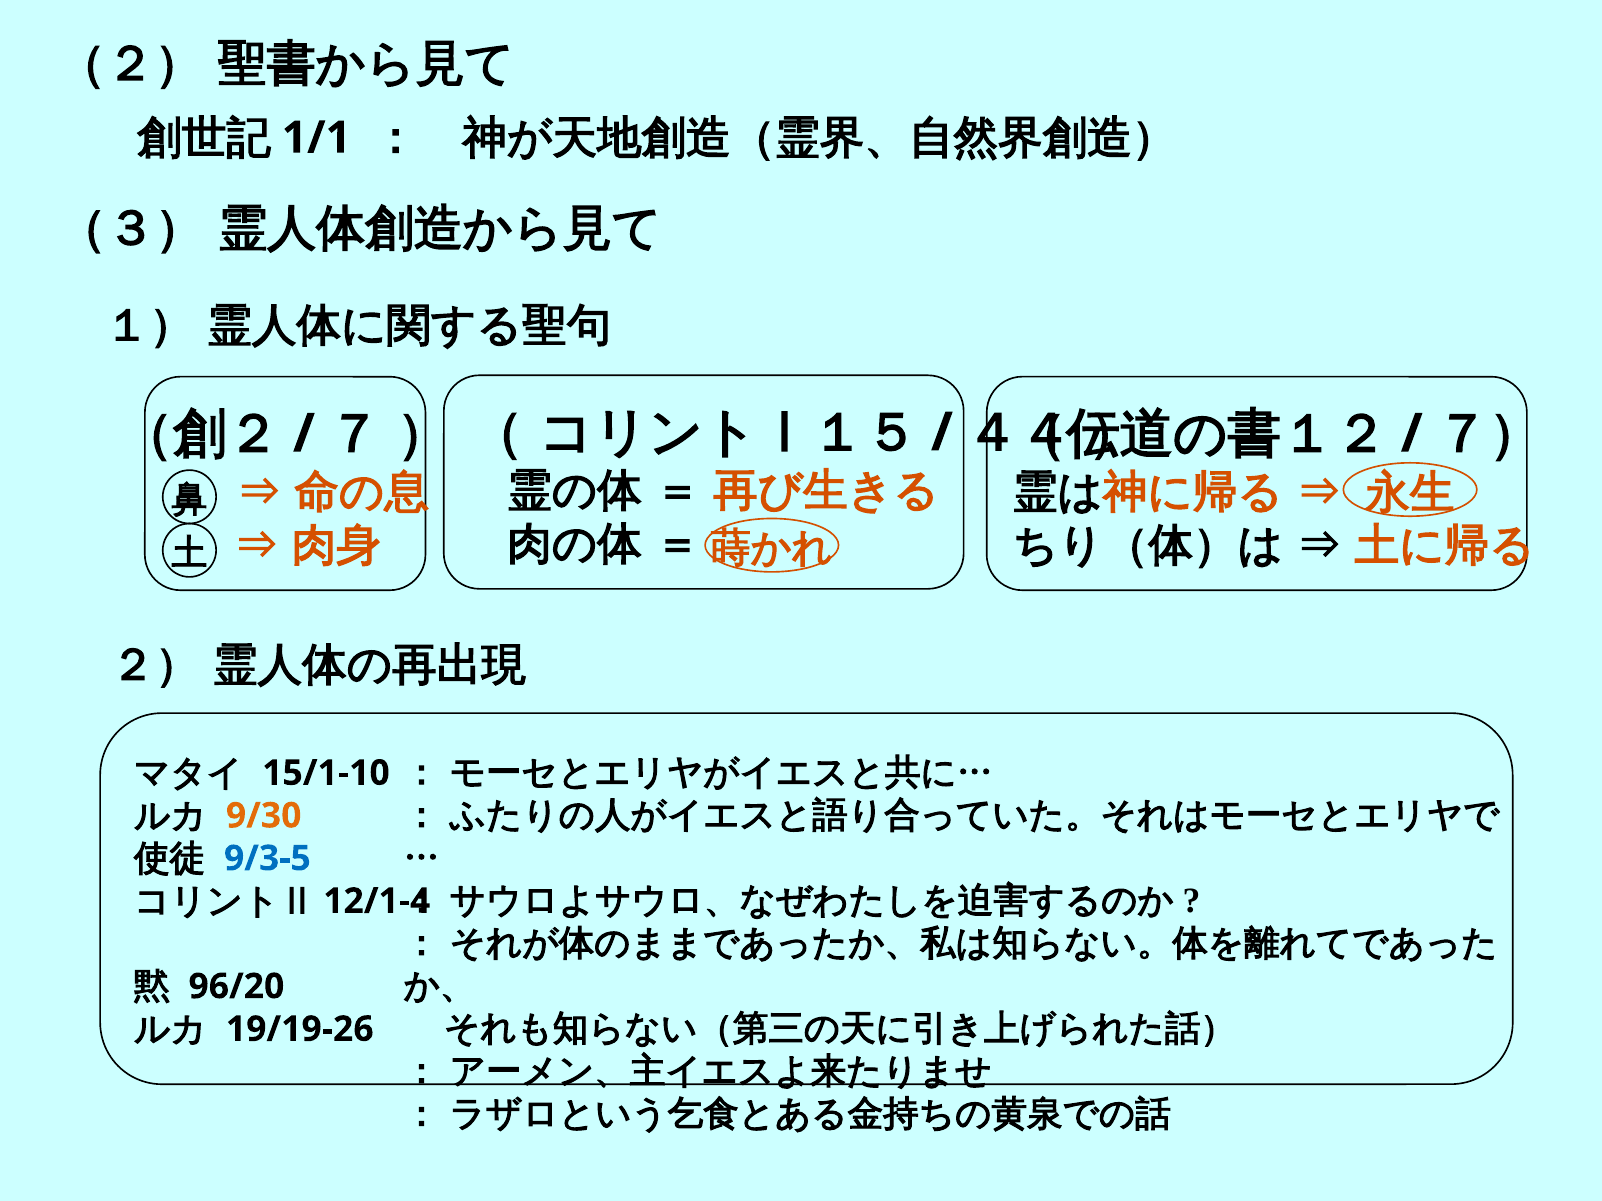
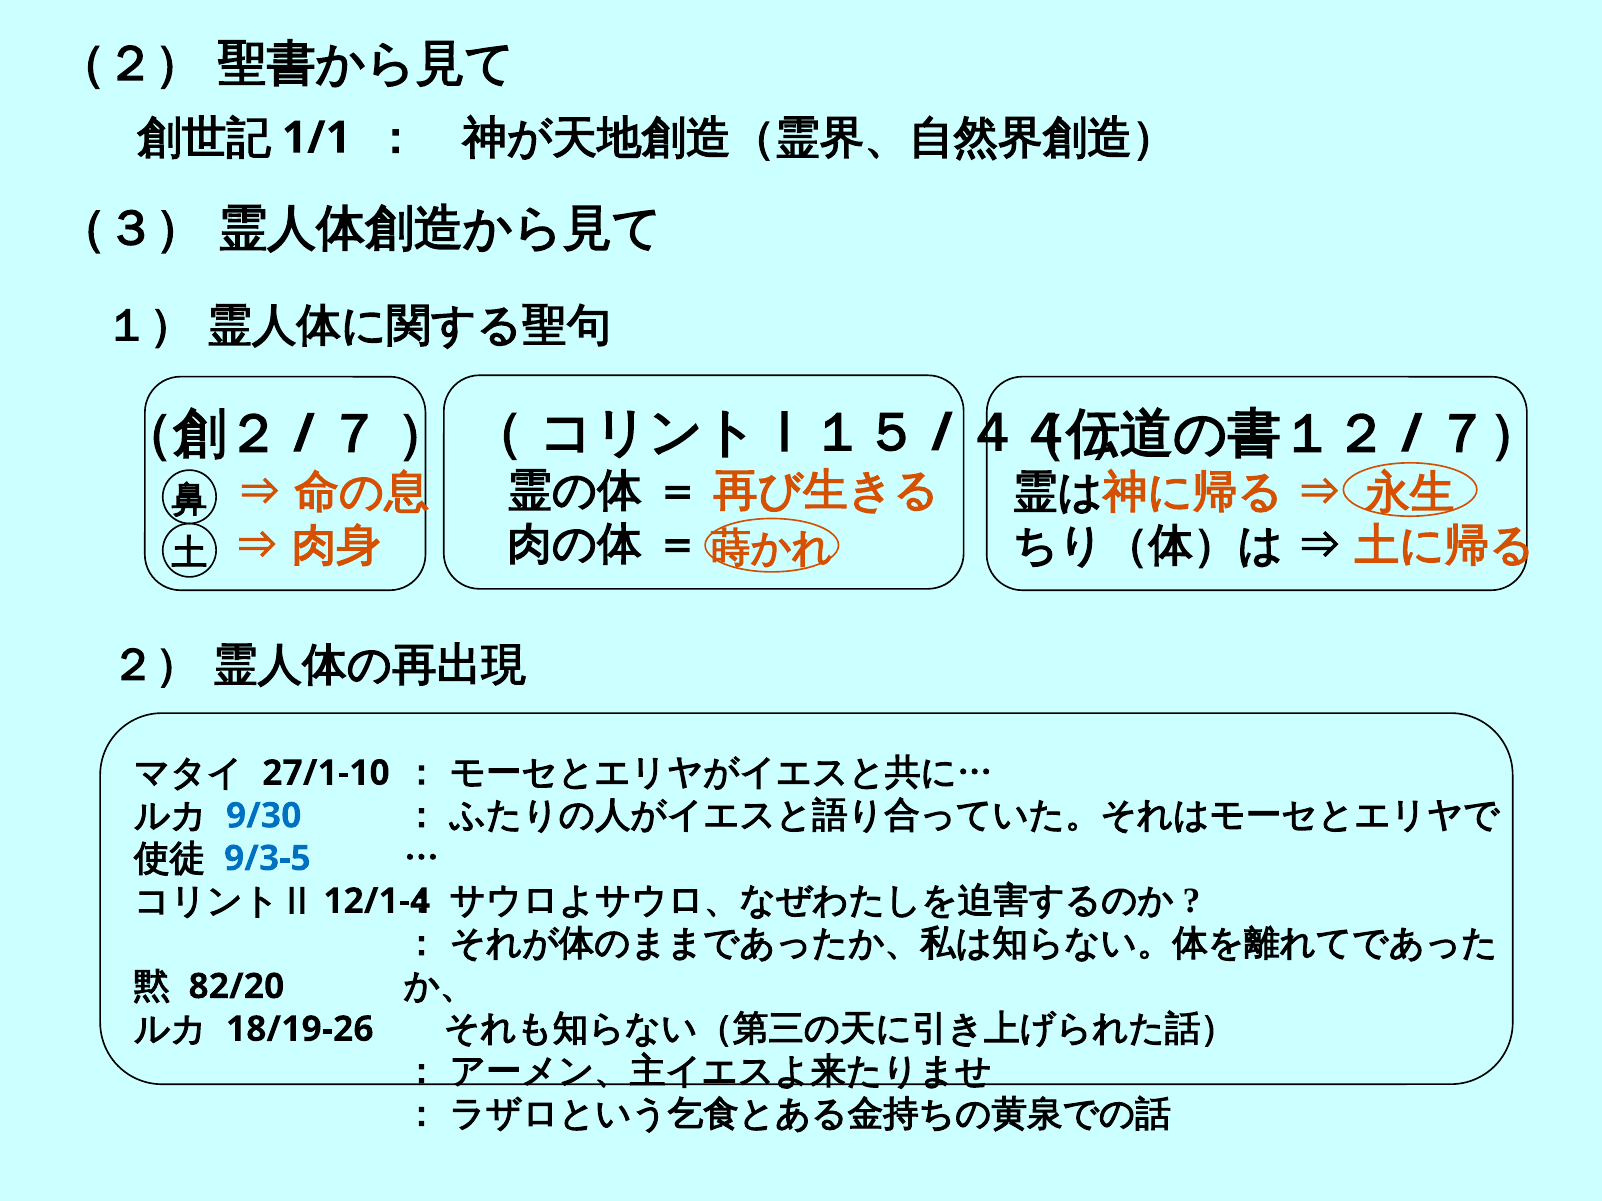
15/1-10: 15/1-10 -> 27/1-10
9/30 colour: orange -> blue
96/20: 96/20 -> 82/20
19/19-26: 19/19-26 -> 18/19-26
